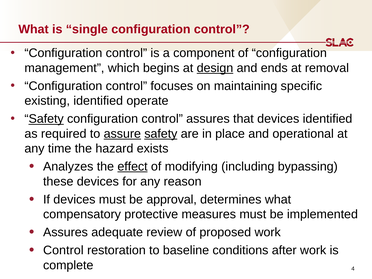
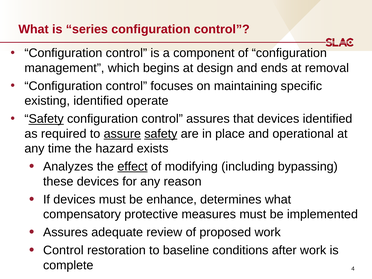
single: single -> series
design underline: present -> none
approval: approval -> enhance
